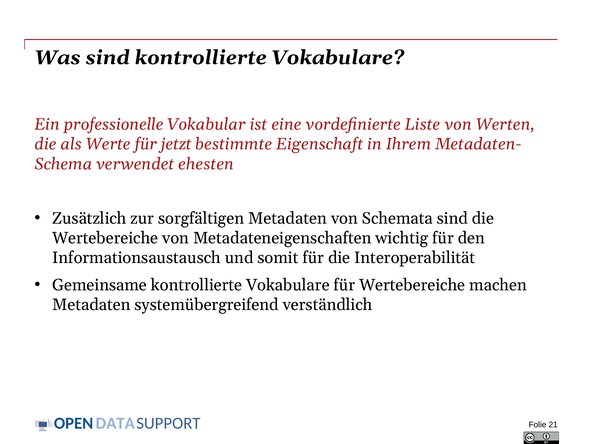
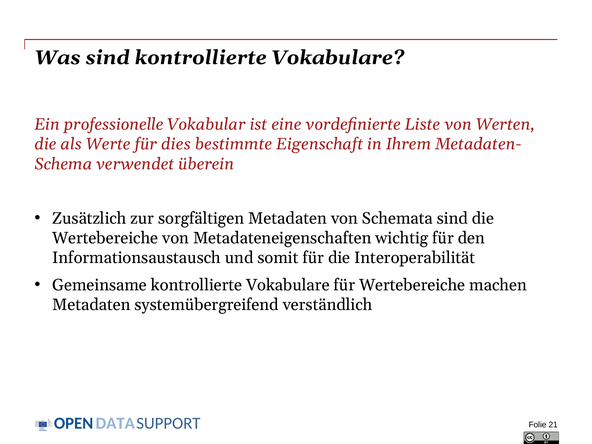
jetzt: jetzt -> dies
ehesten: ehesten -> überein
